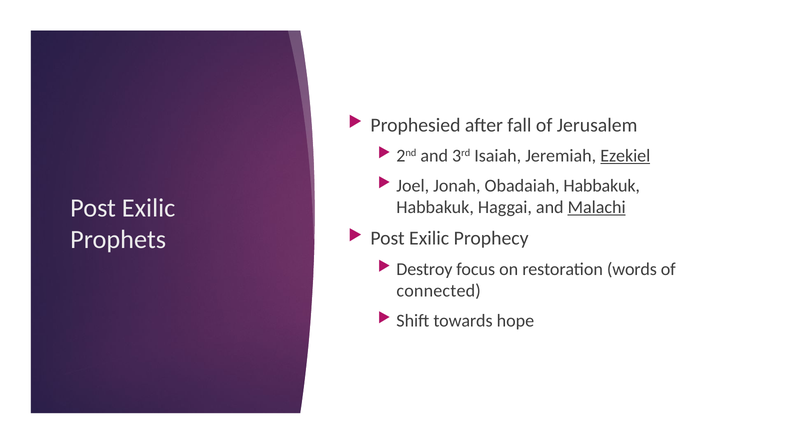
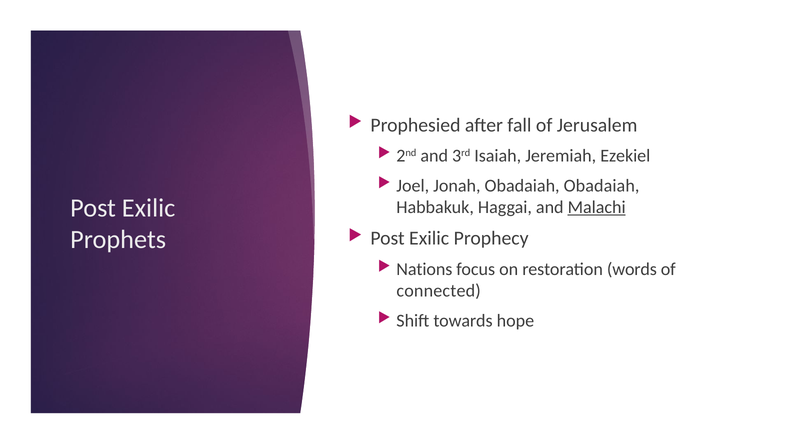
Ezekiel underline: present -> none
Obadaiah Habbakuk: Habbakuk -> Obadaiah
Destroy: Destroy -> Nations
